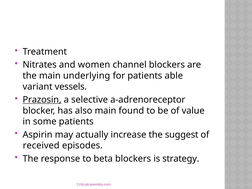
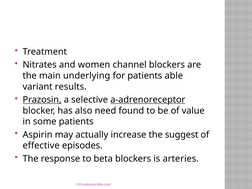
vessels: vessels -> results
a-adrenoreceptor underline: none -> present
also main: main -> need
received: received -> effective
strategy: strategy -> arteries
